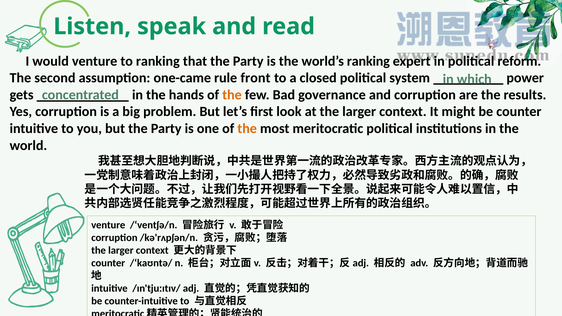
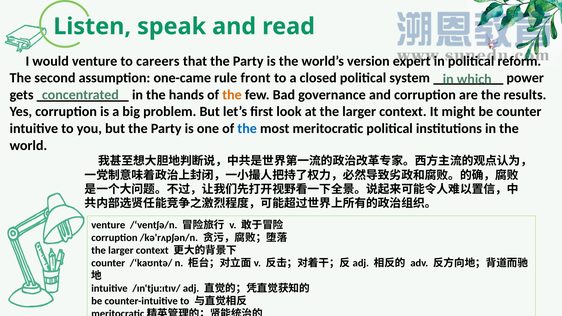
to ranking: ranking -> careers
world’s ranking: ranking -> version
the at (247, 129) colour: orange -> blue
